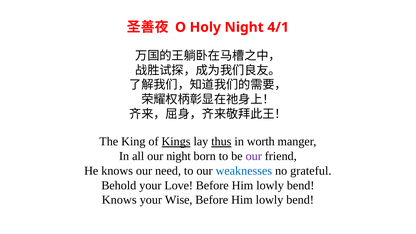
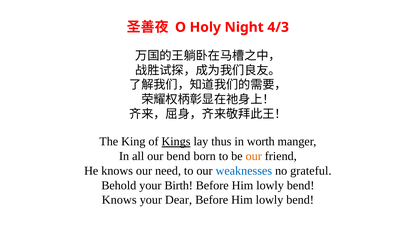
4/1: 4/1 -> 4/3
thus underline: present -> none
our night: night -> bend
our at (254, 156) colour: purple -> orange
Love: Love -> Birth
Wise: Wise -> Dear
